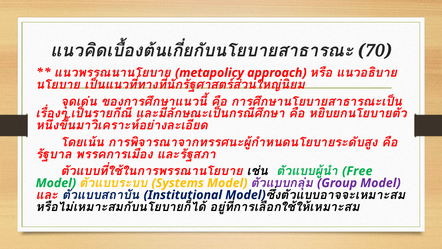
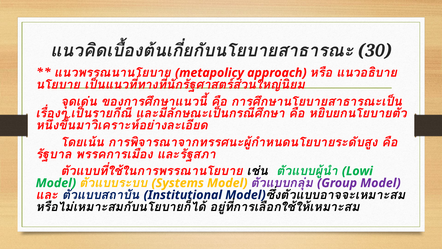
70: 70 -> 30
Free: Free -> Lowi
